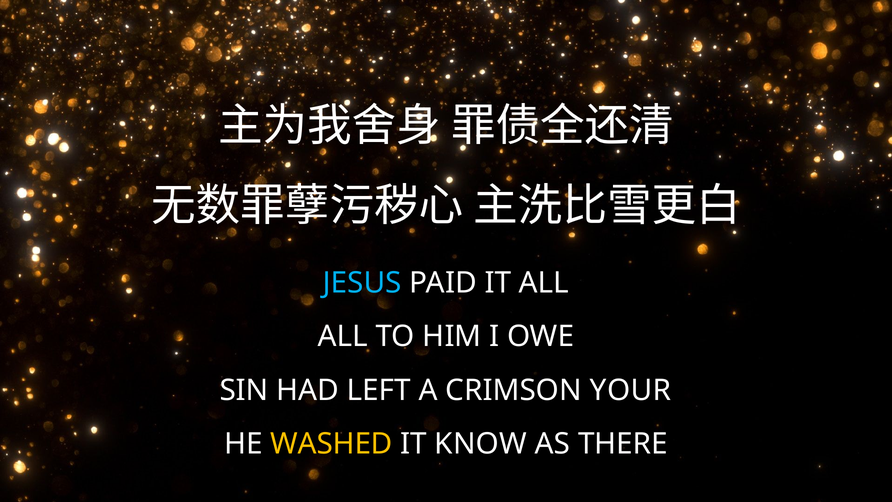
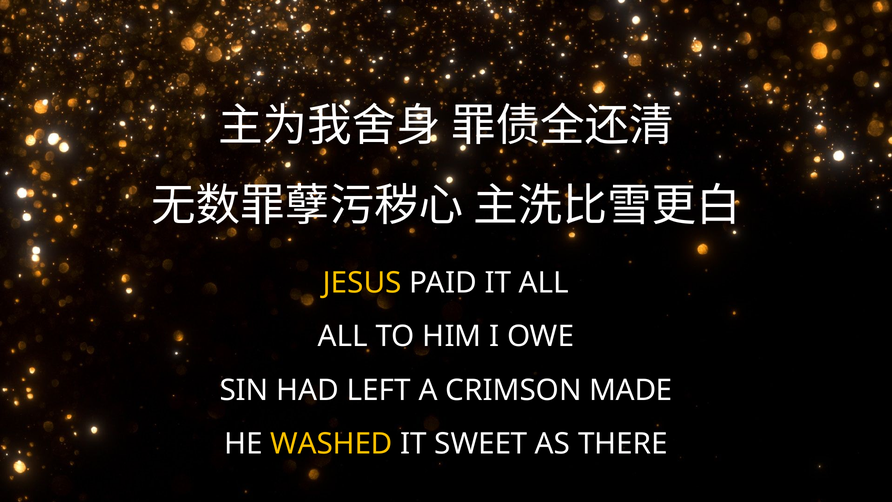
JESUS colour: light blue -> yellow
YOUR: YOUR -> MADE
KNOW: KNOW -> SWEET
